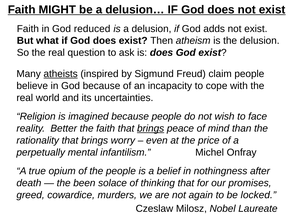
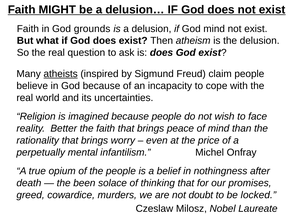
reduced: reduced -> grounds
God adds: adds -> mind
brings at (151, 128) underline: present -> none
again: again -> doubt
